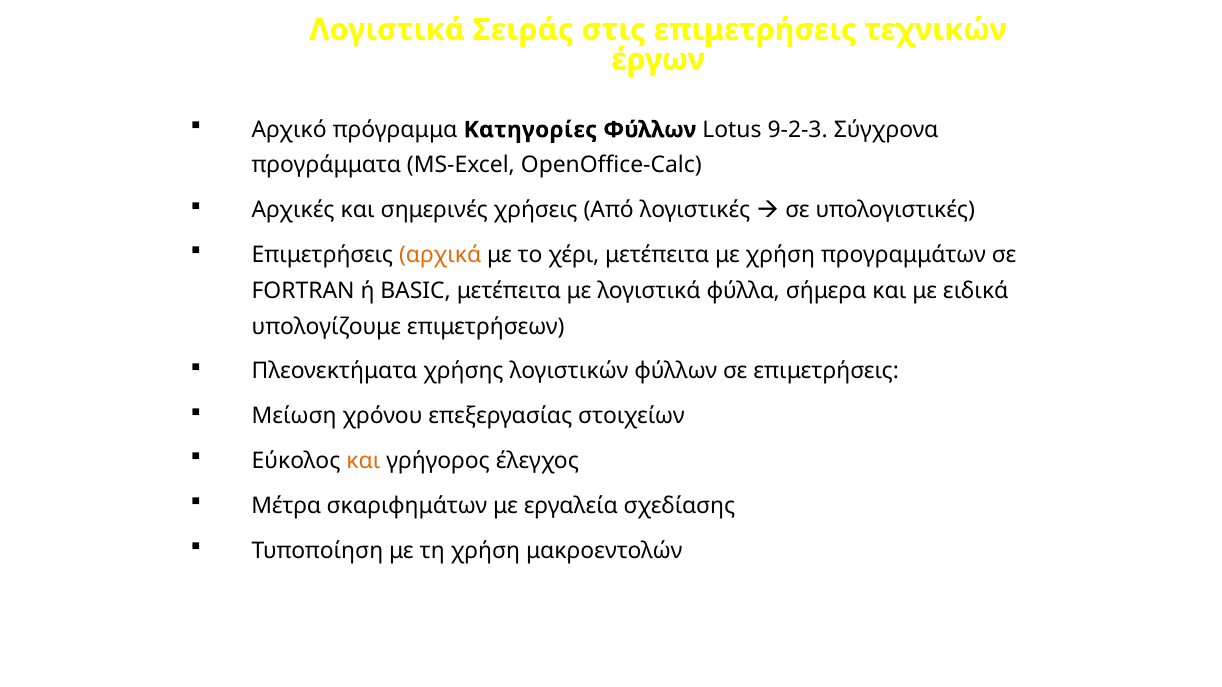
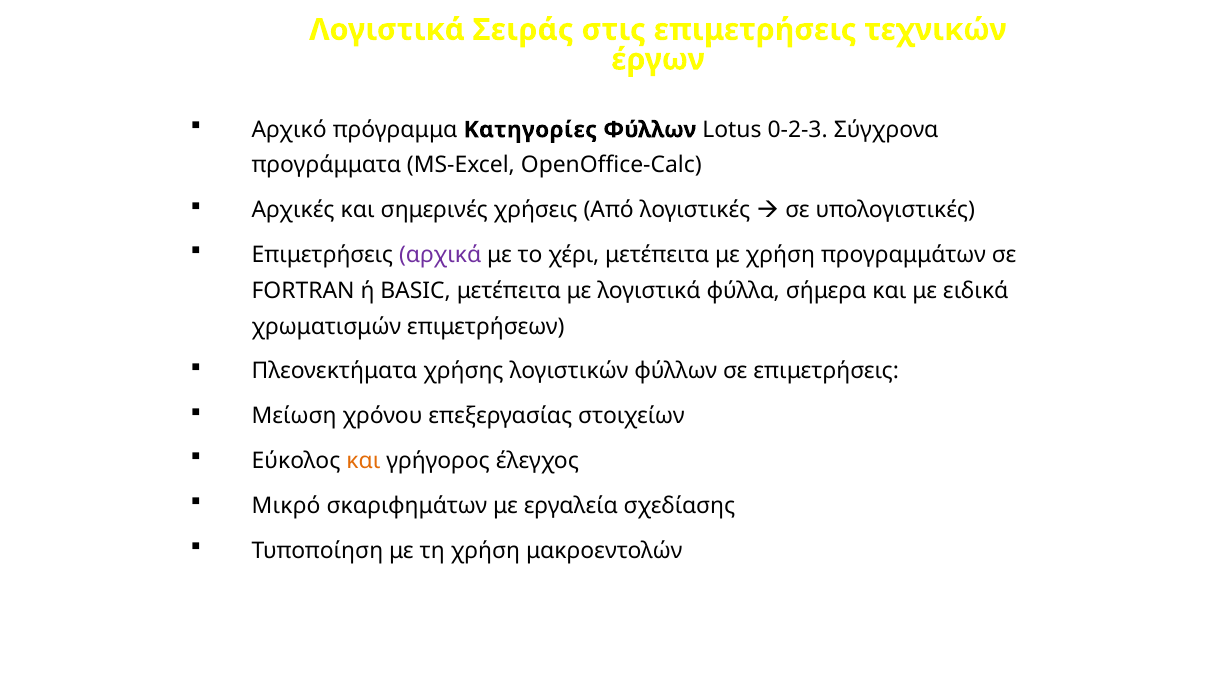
9-2-3: 9-2-3 -> 0-2-3
αρχικά colour: orange -> purple
υπολογίζουμε: υπολογίζουμε -> χρωματισμών
Μέτρα: Μέτρα -> Μικρό
